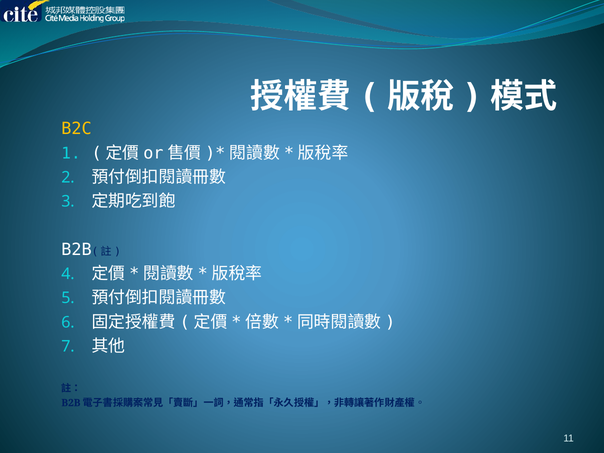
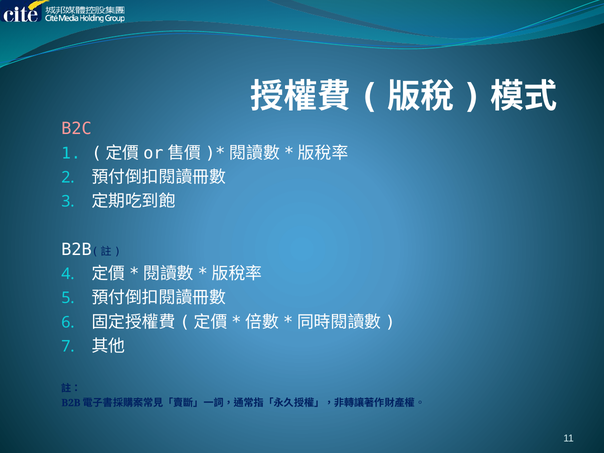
B2C colour: yellow -> pink
